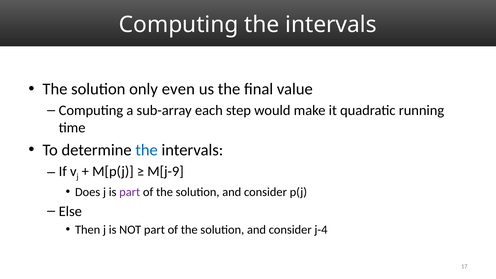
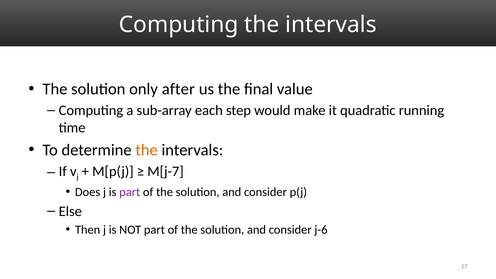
even: even -> after
the at (147, 150) colour: blue -> orange
M[j-9: M[j-9 -> M[j-7
j-4: j-4 -> j-6
